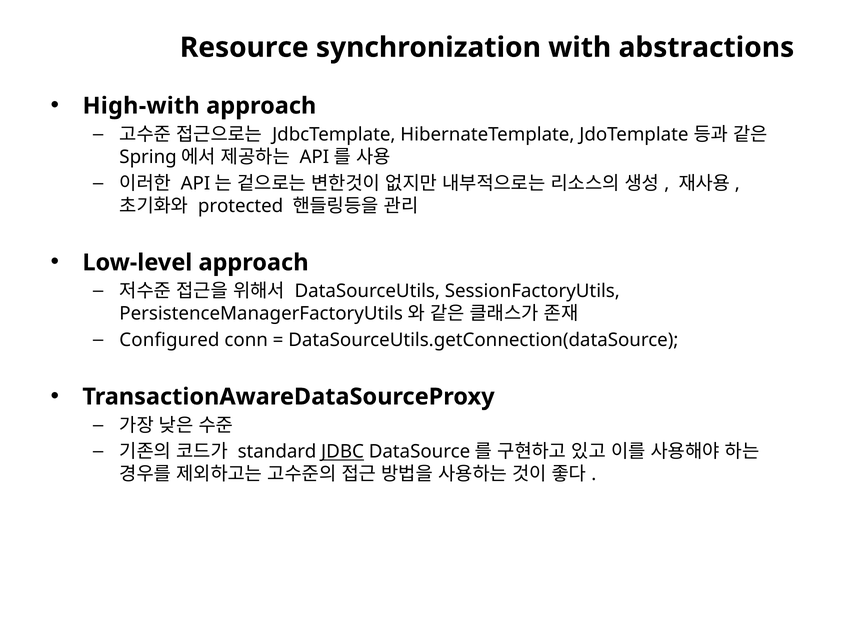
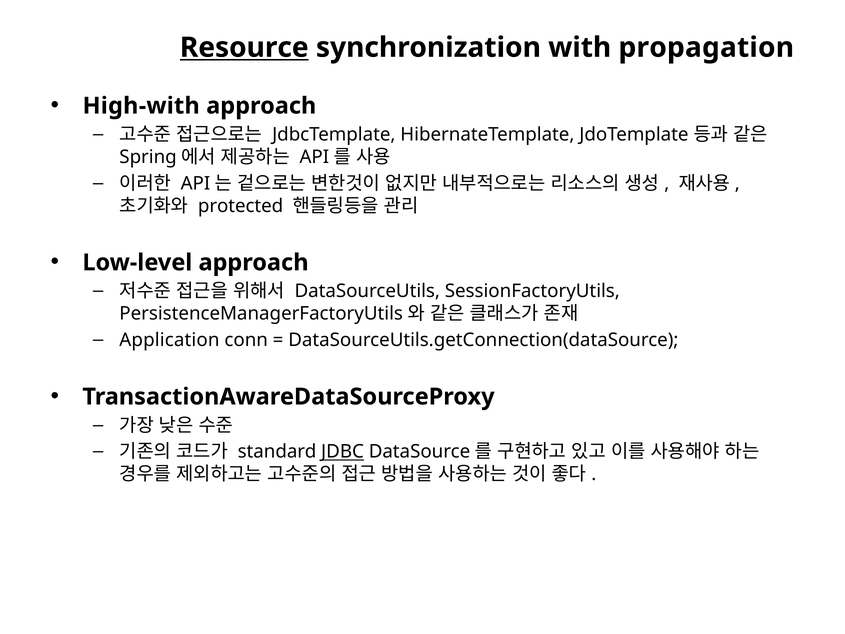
Resource underline: none -> present
abstractions: abstractions -> propagation
Configured: Configured -> Application
